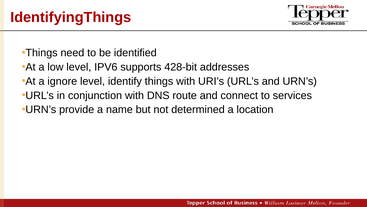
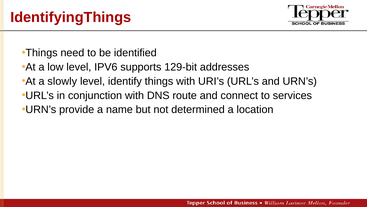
428-bit: 428-bit -> 129-bit
ignore: ignore -> slowly
